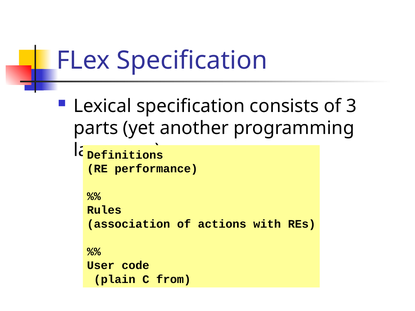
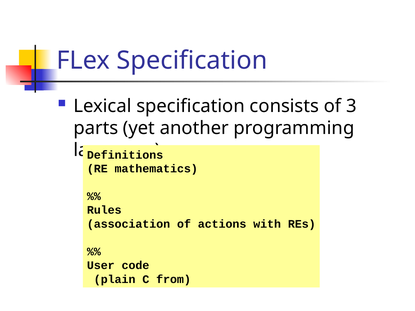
performance: performance -> mathematics
